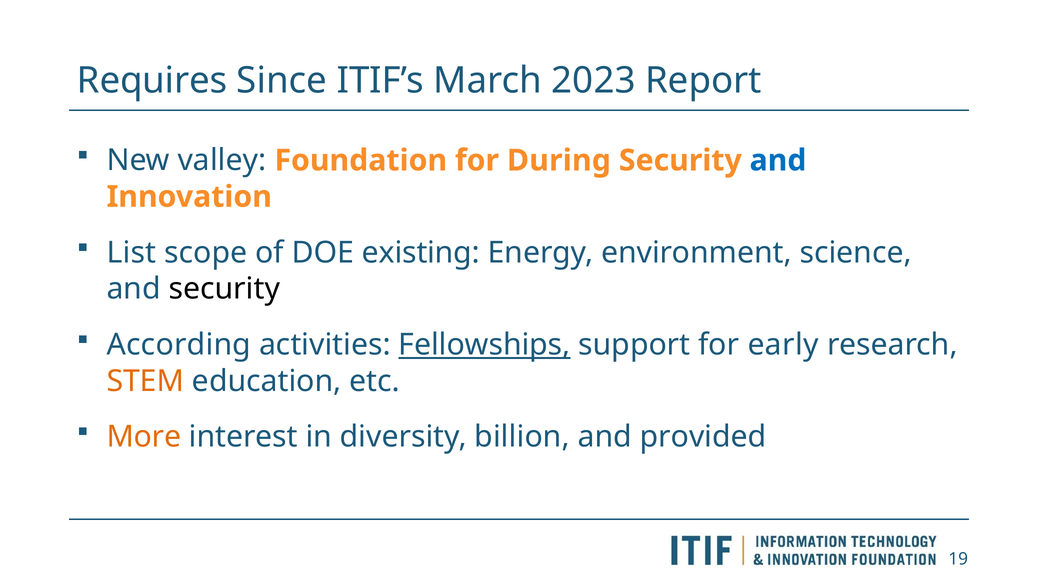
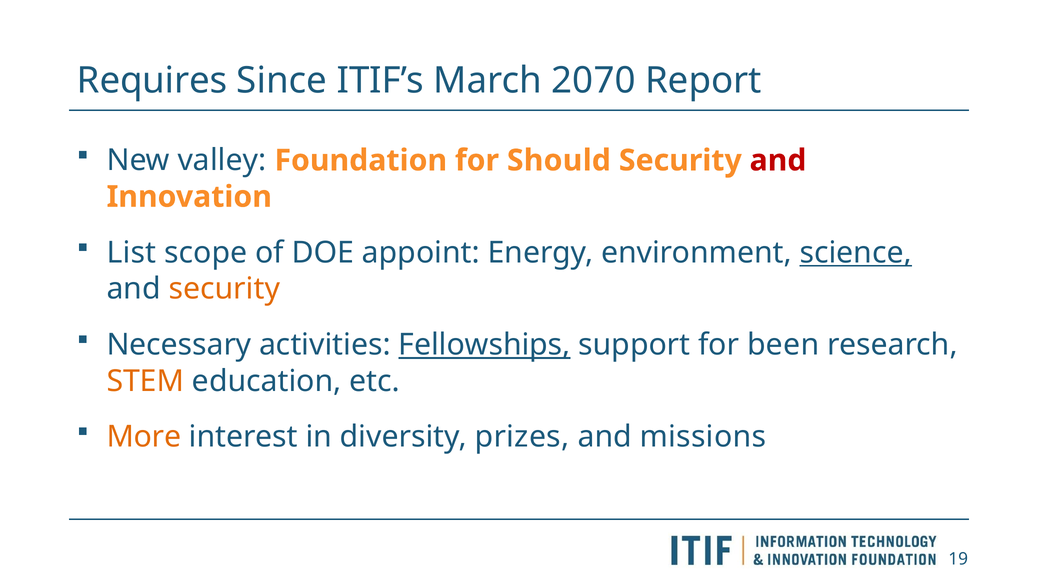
2023: 2023 -> 2070
During: During -> Should
and at (778, 160) colour: blue -> red
existing: existing -> appoint
science underline: none -> present
security at (224, 289) colour: black -> orange
According: According -> Necessary
early: early -> been
billion: billion -> prizes
provided: provided -> missions
